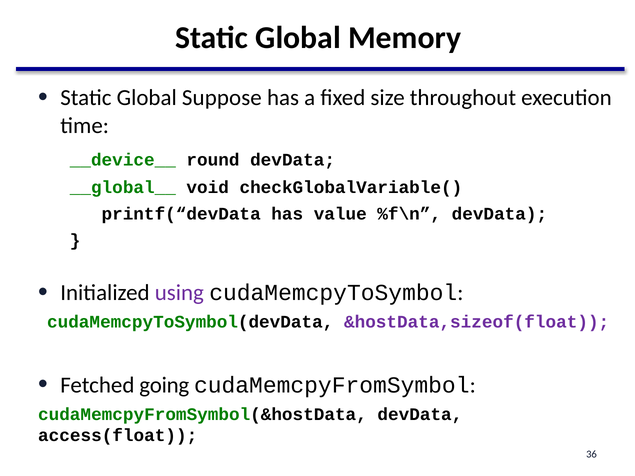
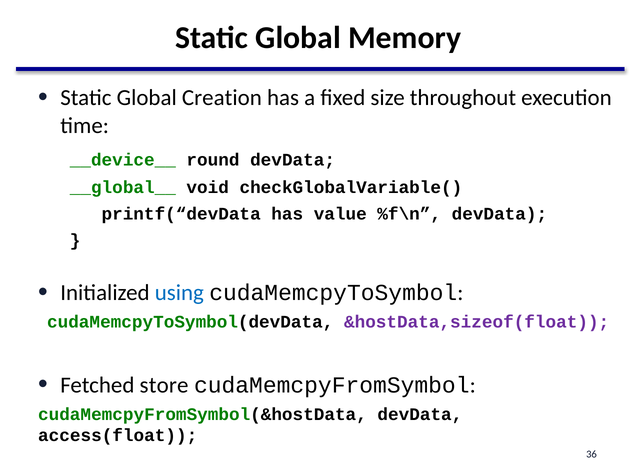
Suppose: Suppose -> Creation
using colour: purple -> blue
going: going -> store
